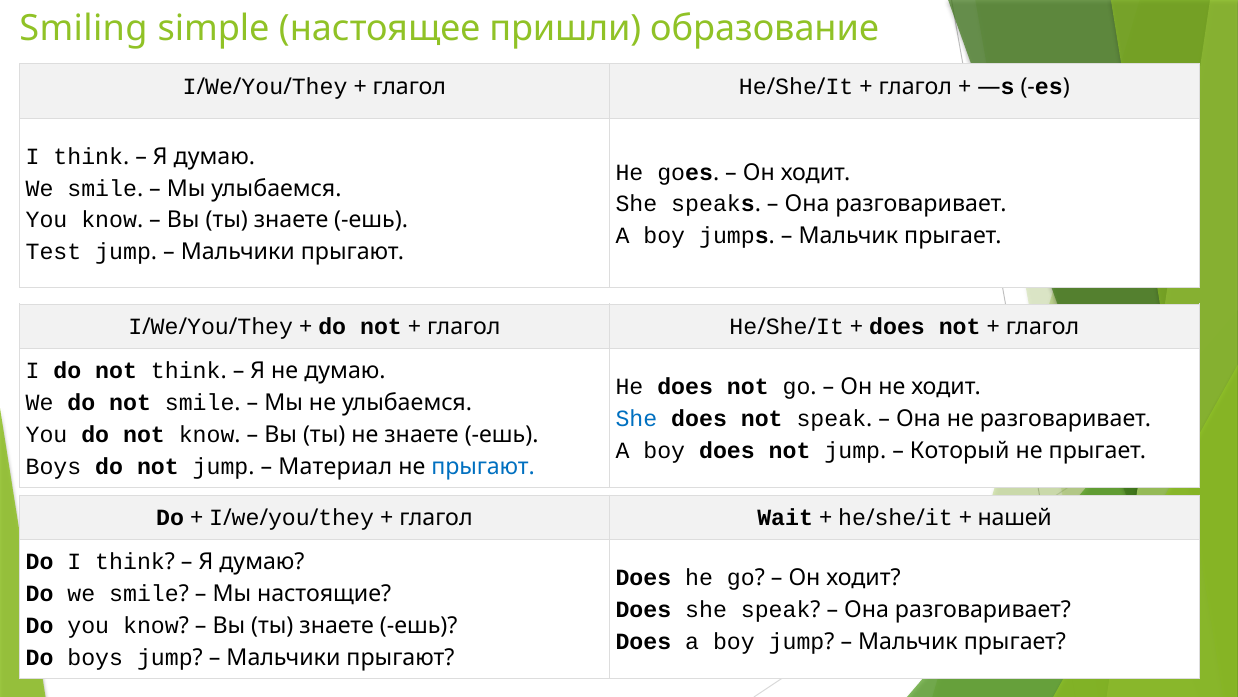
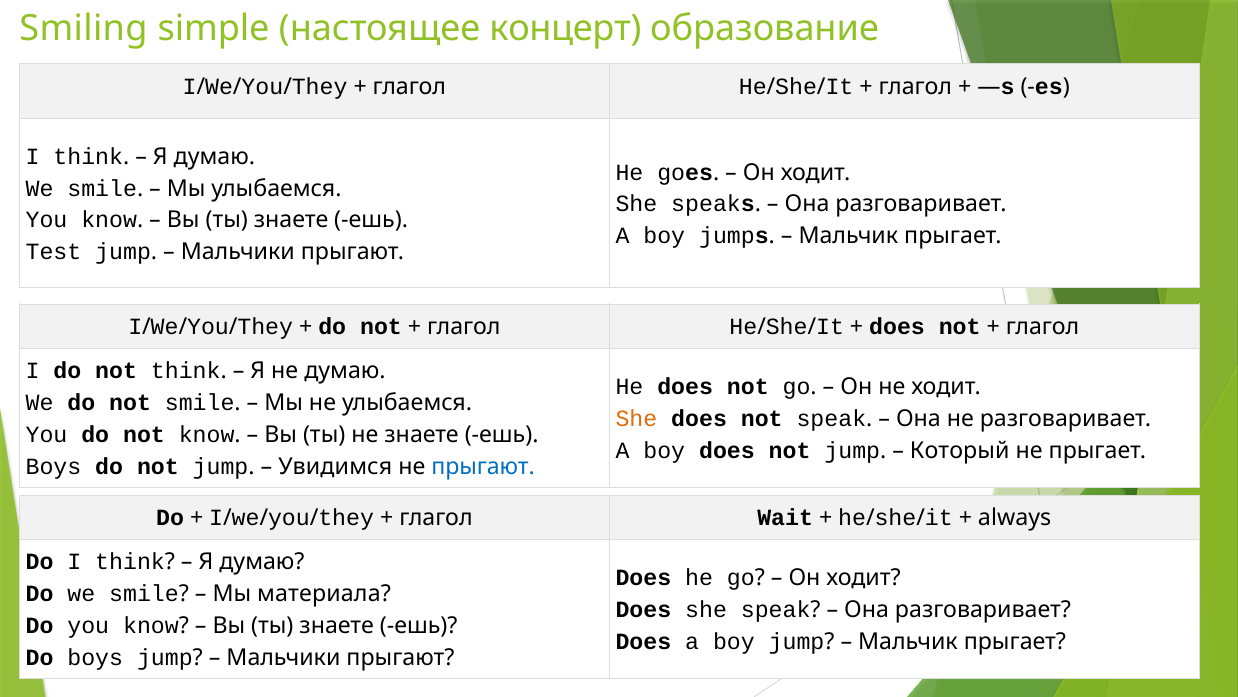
пришли: пришли -> концерт
She at (636, 419) colour: blue -> orange
Материал: Материал -> Увидимся
нашей: нашей -> always
настоящие: настоящие -> материала
